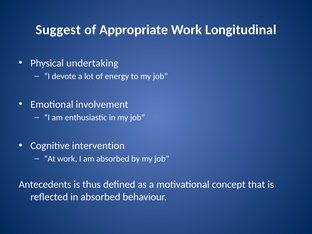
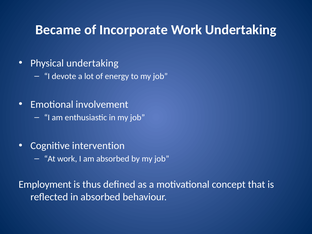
Suggest: Suggest -> Became
Appropriate: Appropriate -> Incorporate
Work Longitudinal: Longitudinal -> Undertaking
Antecedents: Antecedents -> Employment
